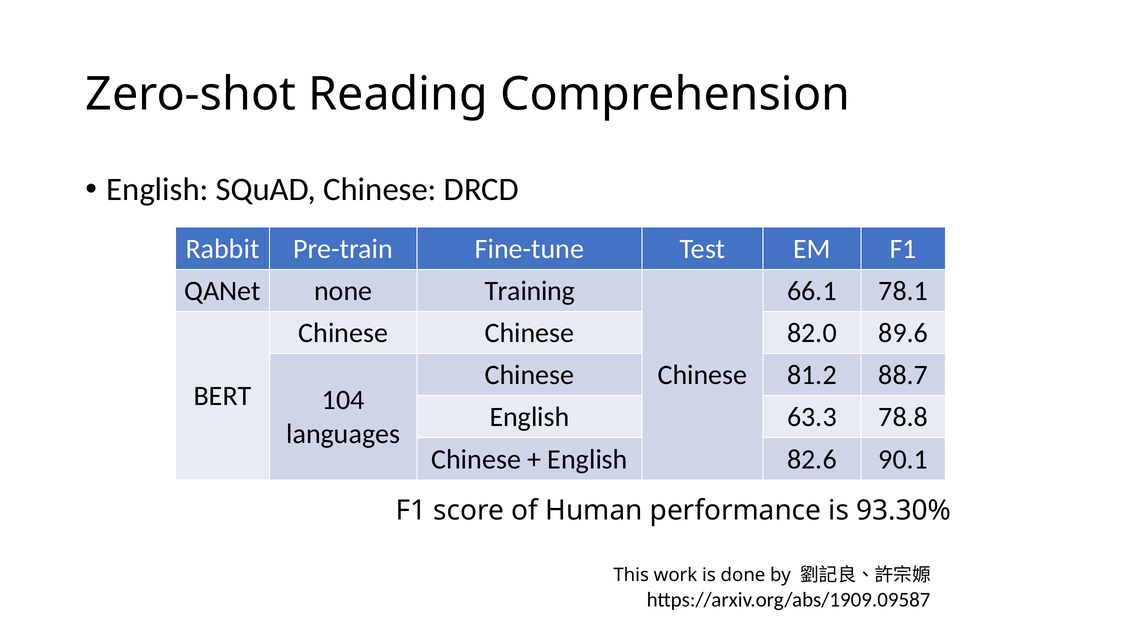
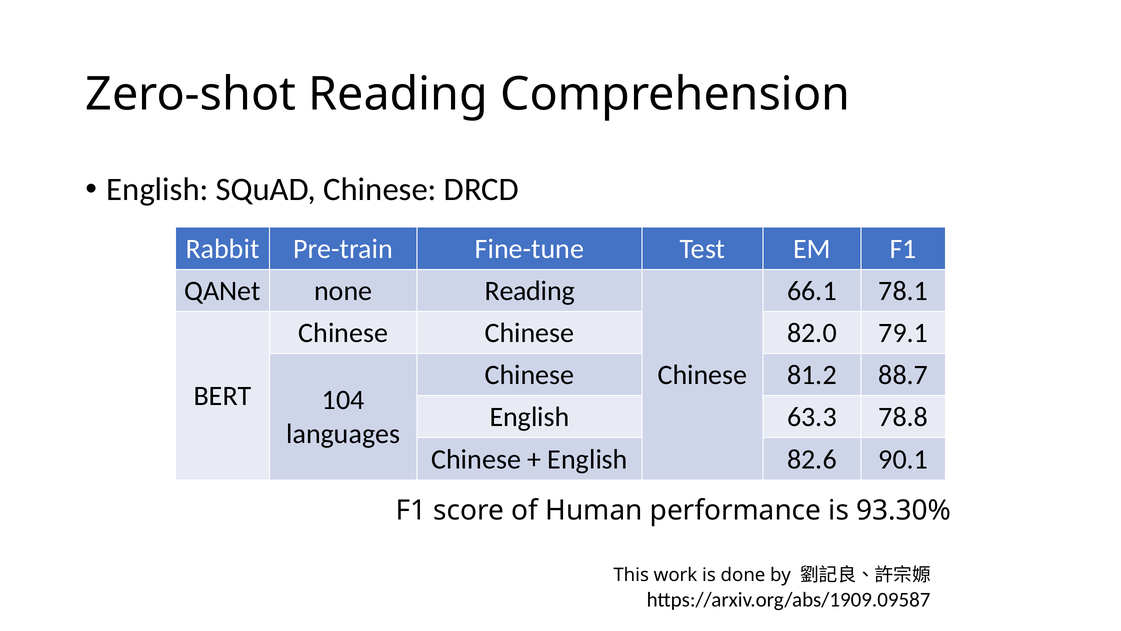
none Training: Training -> Reading
89.6: 89.6 -> 79.1
